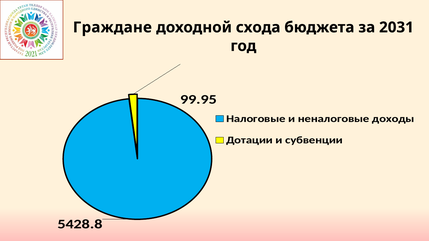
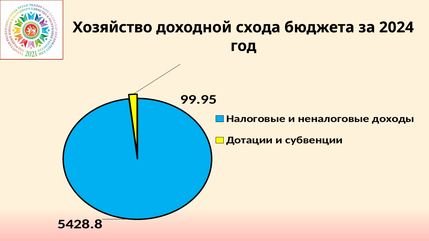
Граждане: Граждане -> Хозяйство
2031: 2031 -> 2024
